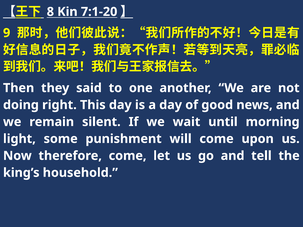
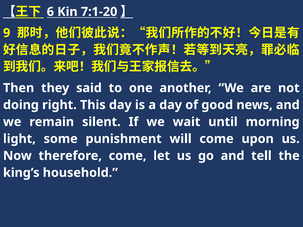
8: 8 -> 6
